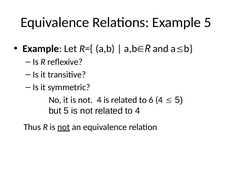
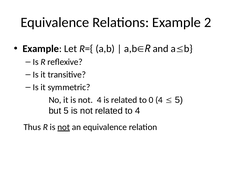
Example 5: 5 -> 2
6: 6 -> 0
